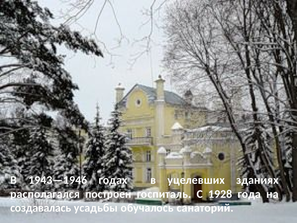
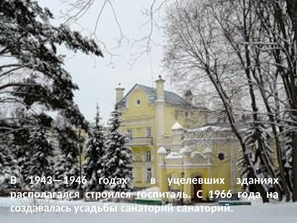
построен: построен -> строился
1928: 1928 -> 1966
усадьбы обучалось: обучалось -> санаторий
